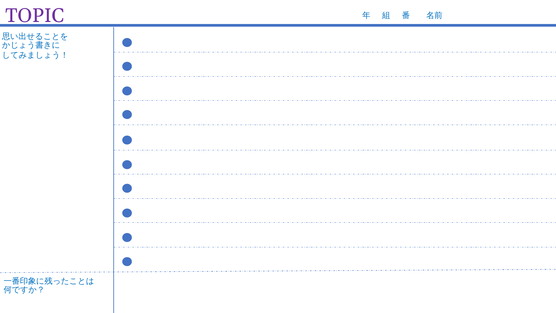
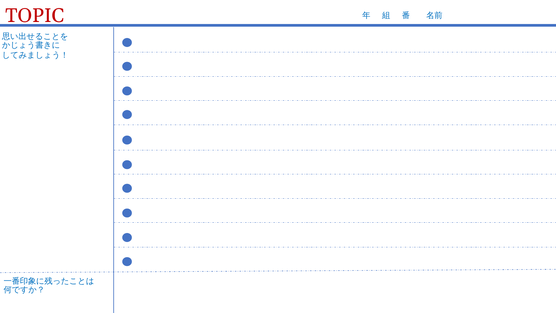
TOPIC colour: purple -> red
